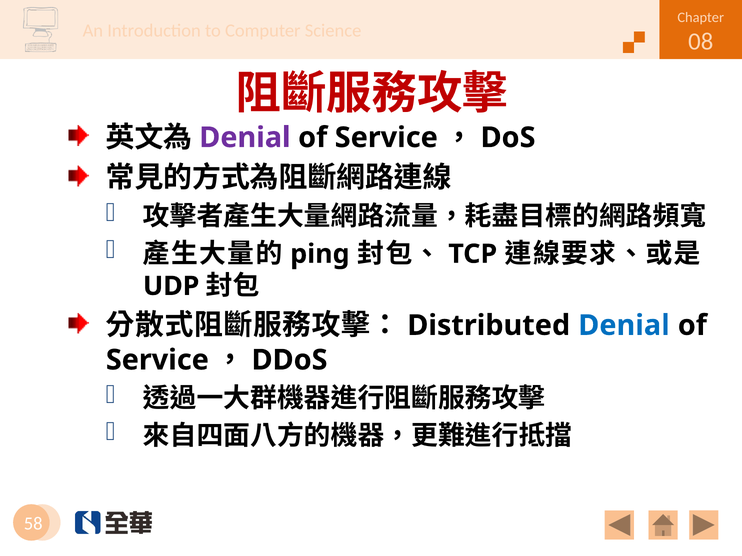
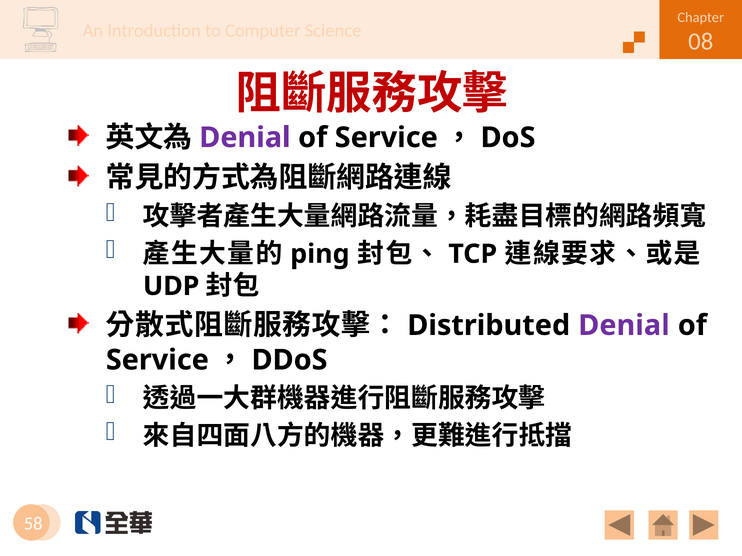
Denial at (624, 326) colour: blue -> purple
